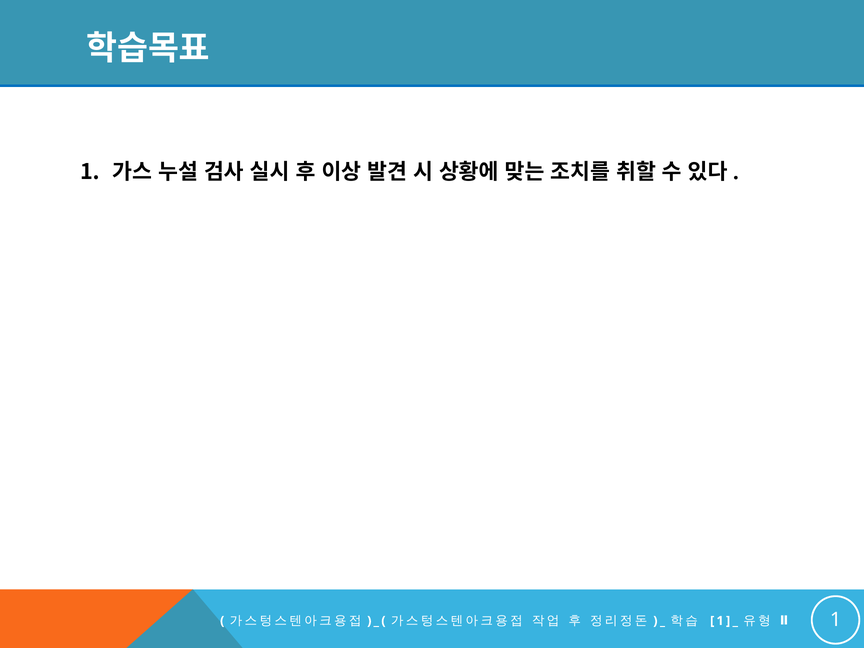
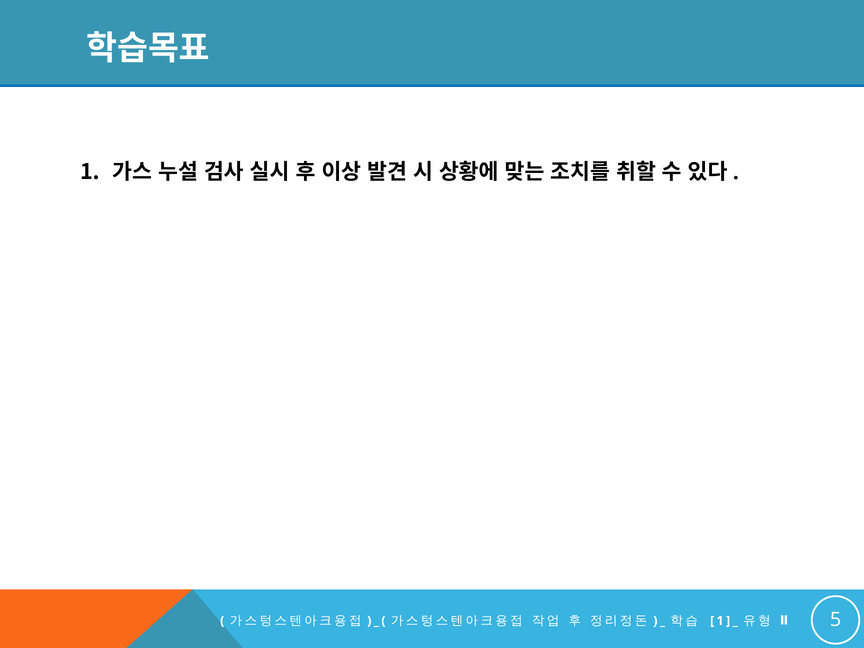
1 at (836, 620): 1 -> 5
